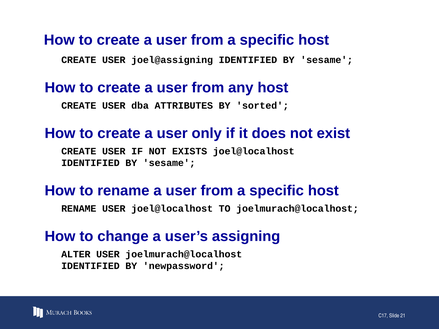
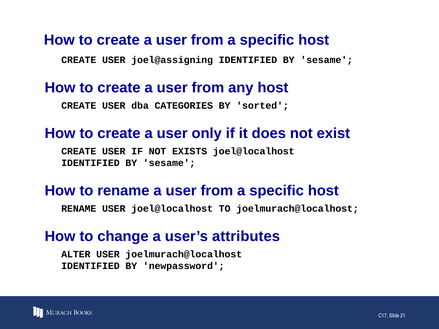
ATTRIBUTES: ATTRIBUTES -> CATEGORIES
assigning: assigning -> attributes
